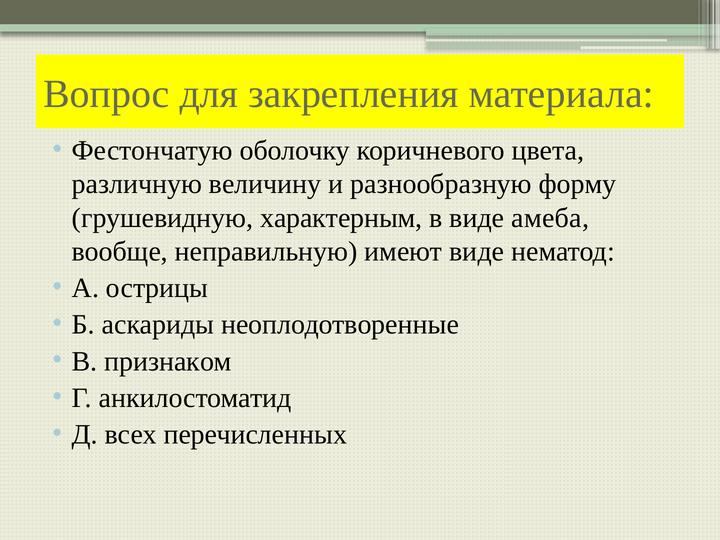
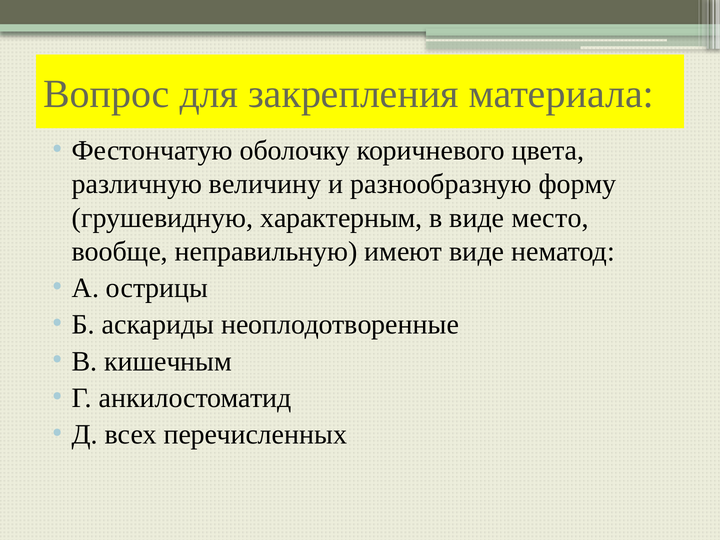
амеба: амеба -> место
признаком: признаком -> кишечным
